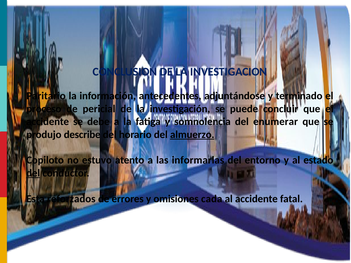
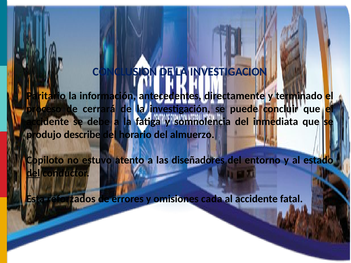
adjuntándose: adjuntándose -> directamente
pericial: pericial -> cerrará
enumerar: enumerar -> inmediata
almuerzo underline: present -> none
informarlas: informarlas -> diseñadores
